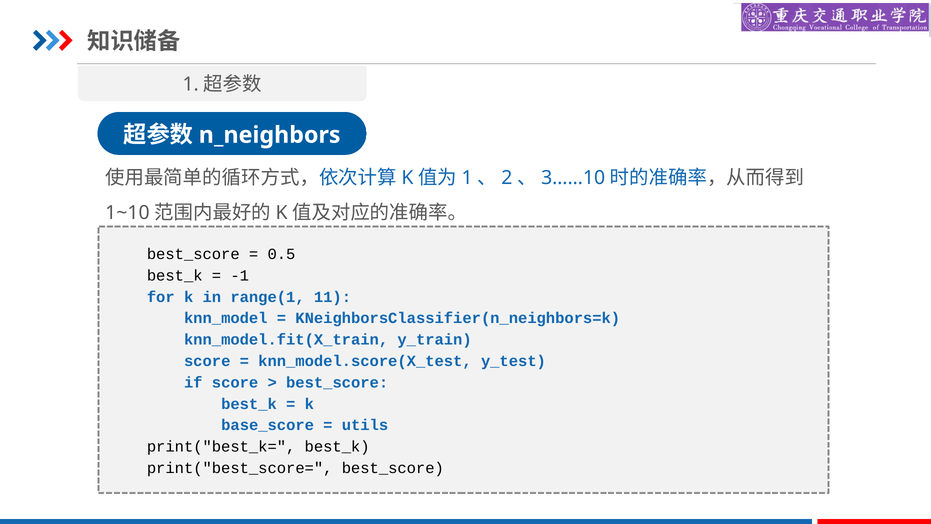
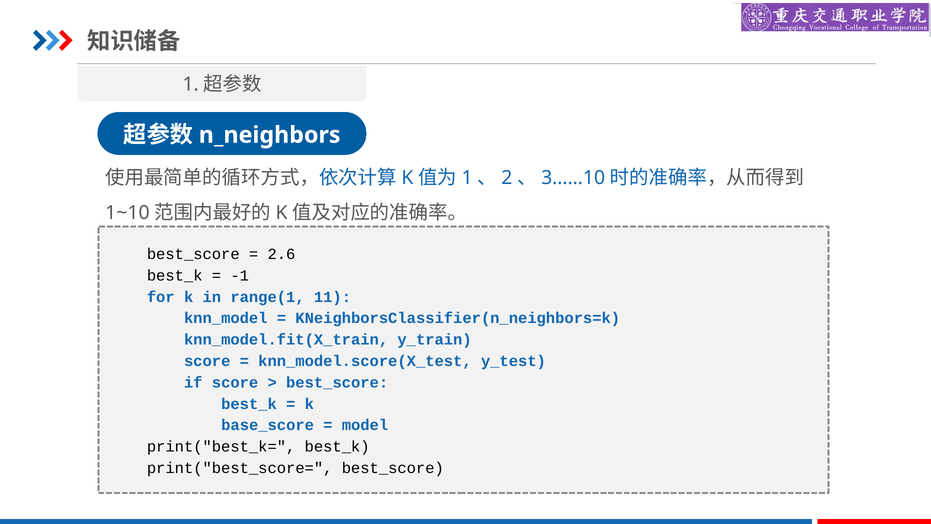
0.5: 0.5 -> 2.6
utils: utils -> model
